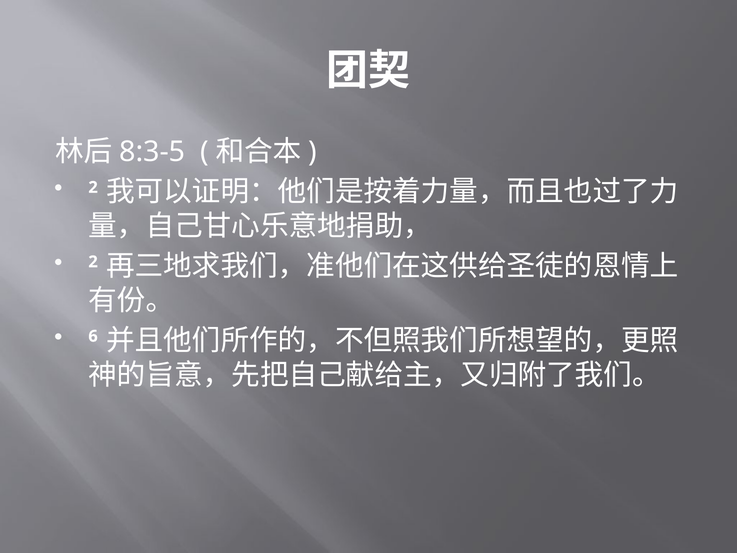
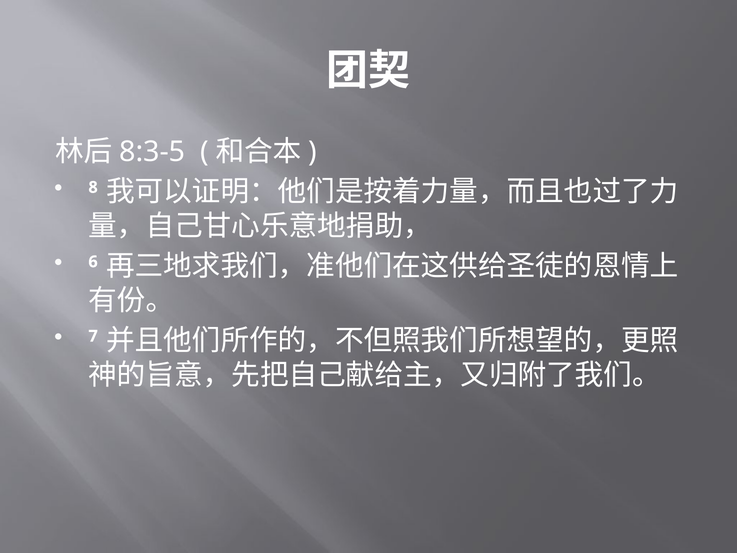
2 at (93, 187): 2 -> 8
2 at (93, 262): 2 -> 6
6: 6 -> 7
